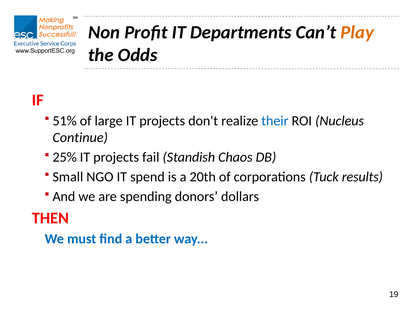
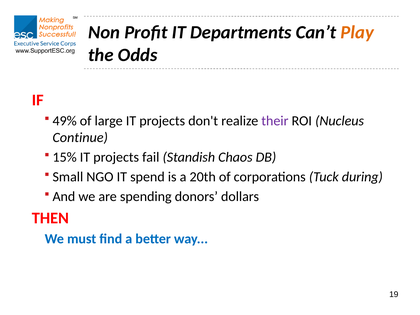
51%: 51% -> 49%
their colour: blue -> purple
25%: 25% -> 15%
results: results -> during
